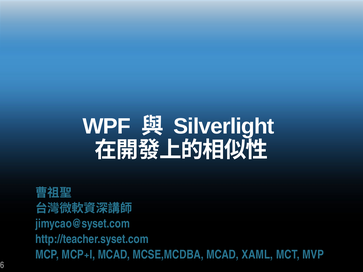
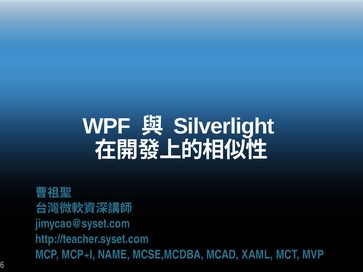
MCP+I MCAD: MCAD -> NAME
